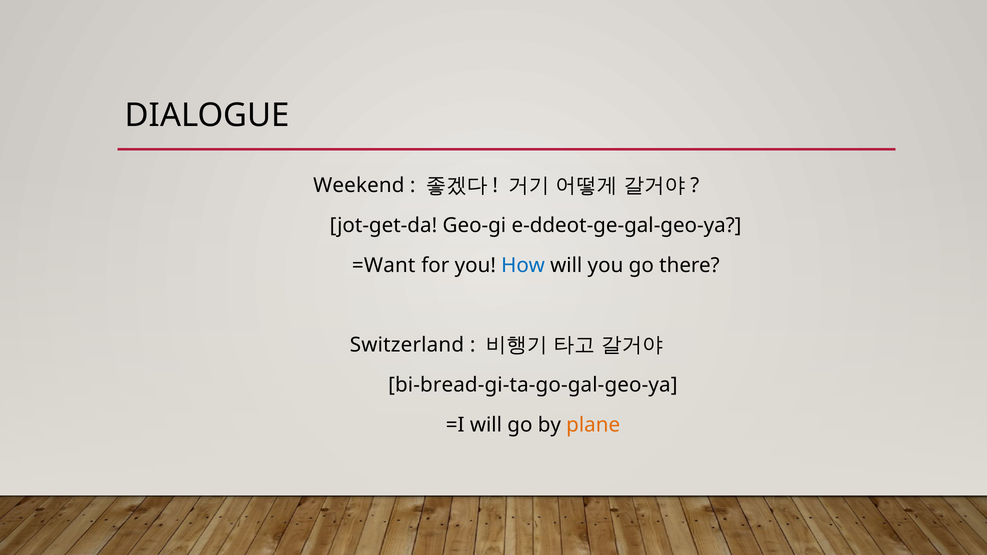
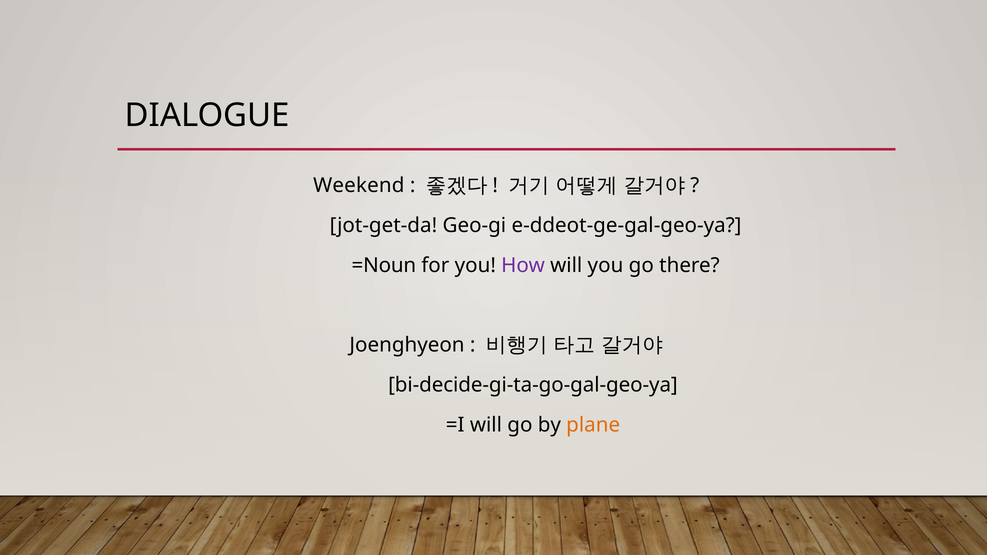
=Want: =Want -> =Noun
How colour: blue -> purple
Switzerland: Switzerland -> Joenghyeon
bi-bread-gi-ta-go-gal-geo-ya: bi-bread-gi-ta-go-gal-geo-ya -> bi-decide-gi-ta-go-gal-geo-ya
